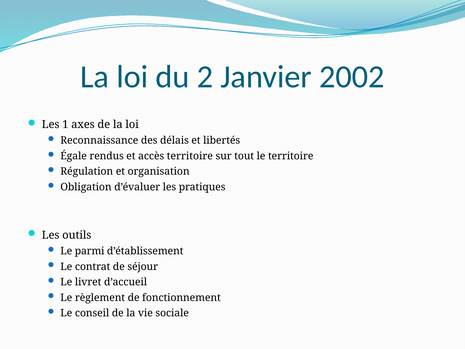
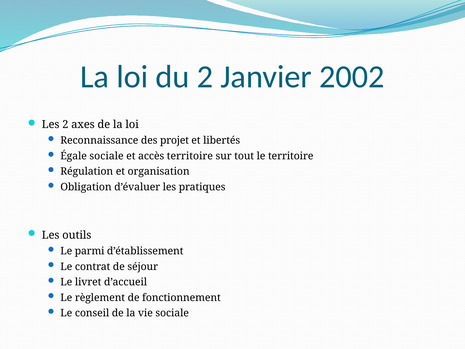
Les 1: 1 -> 2
délais: délais -> projet
Égale rendus: rendus -> sociale
